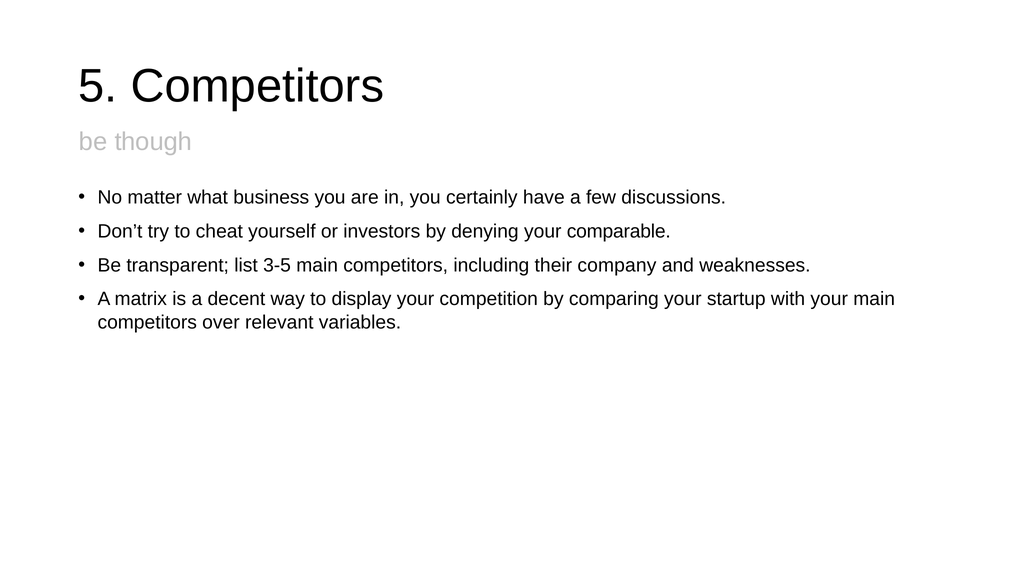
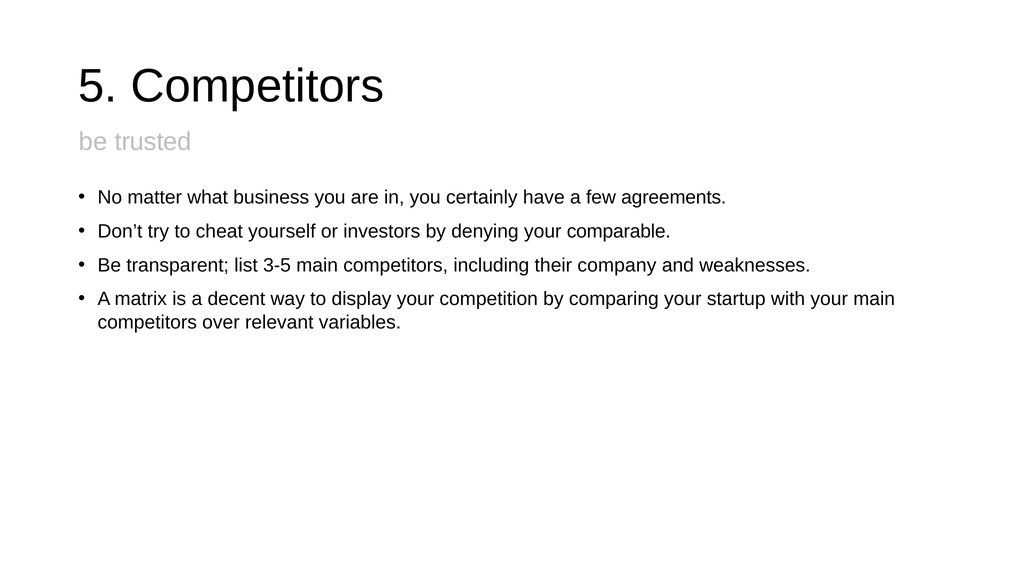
though: though -> trusted
discussions: discussions -> agreements
